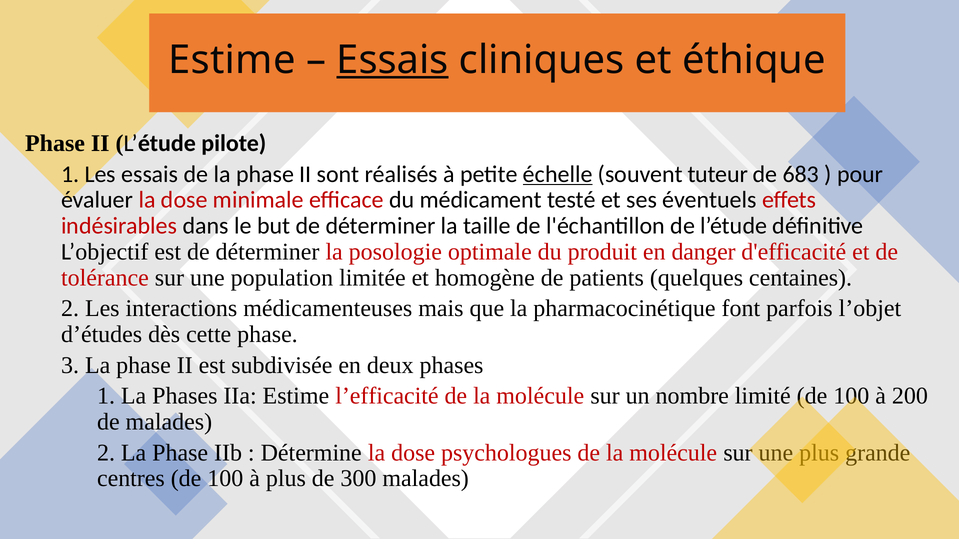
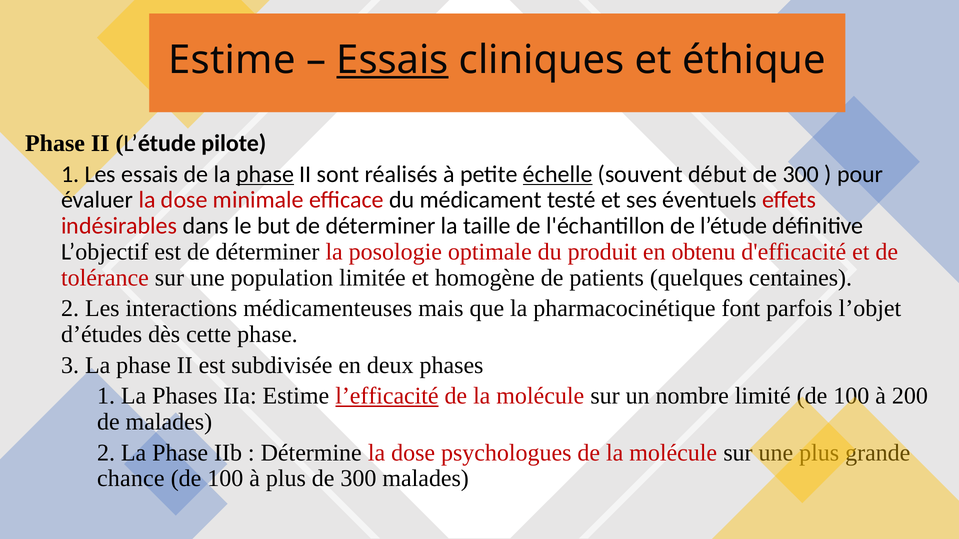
phase at (265, 174) underline: none -> present
tuteur: tuteur -> début
683 at (801, 174): 683 -> 300
danger: danger -> obtenu
l’efficacité underline: none -> present
centres: centres -> chance
